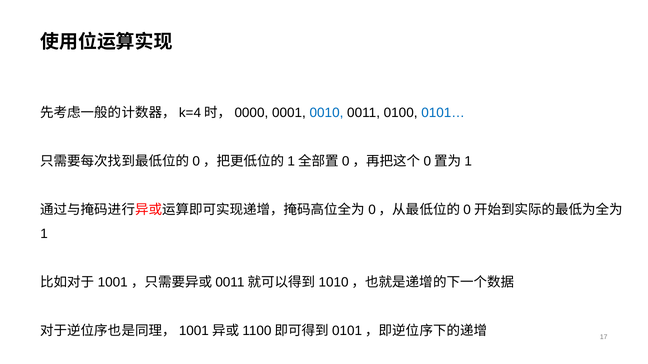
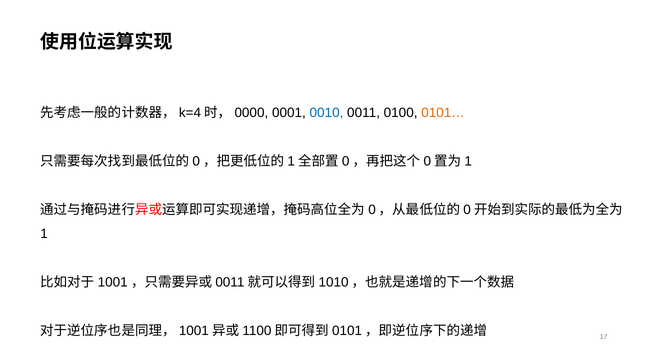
0101… colour: blue -> orange
